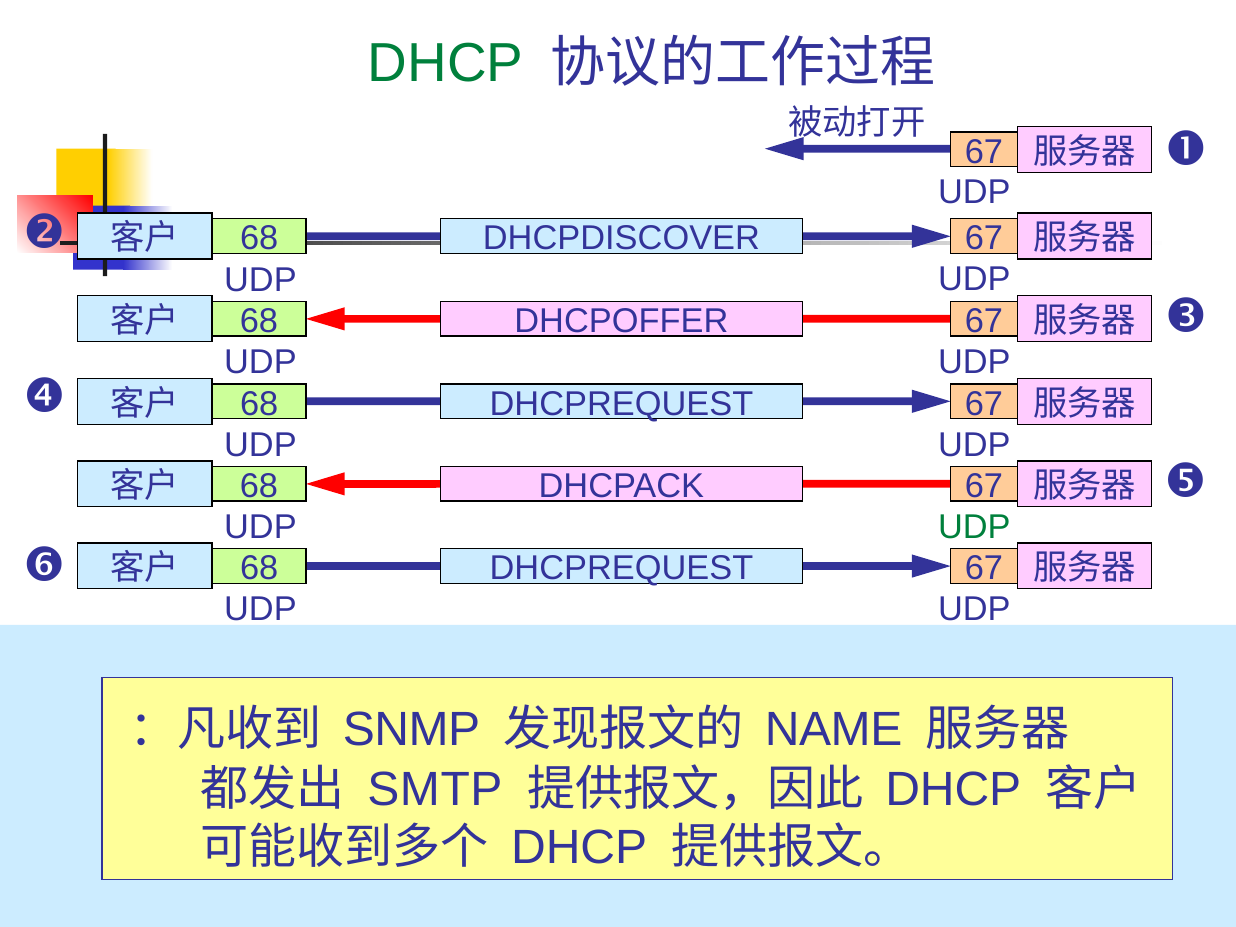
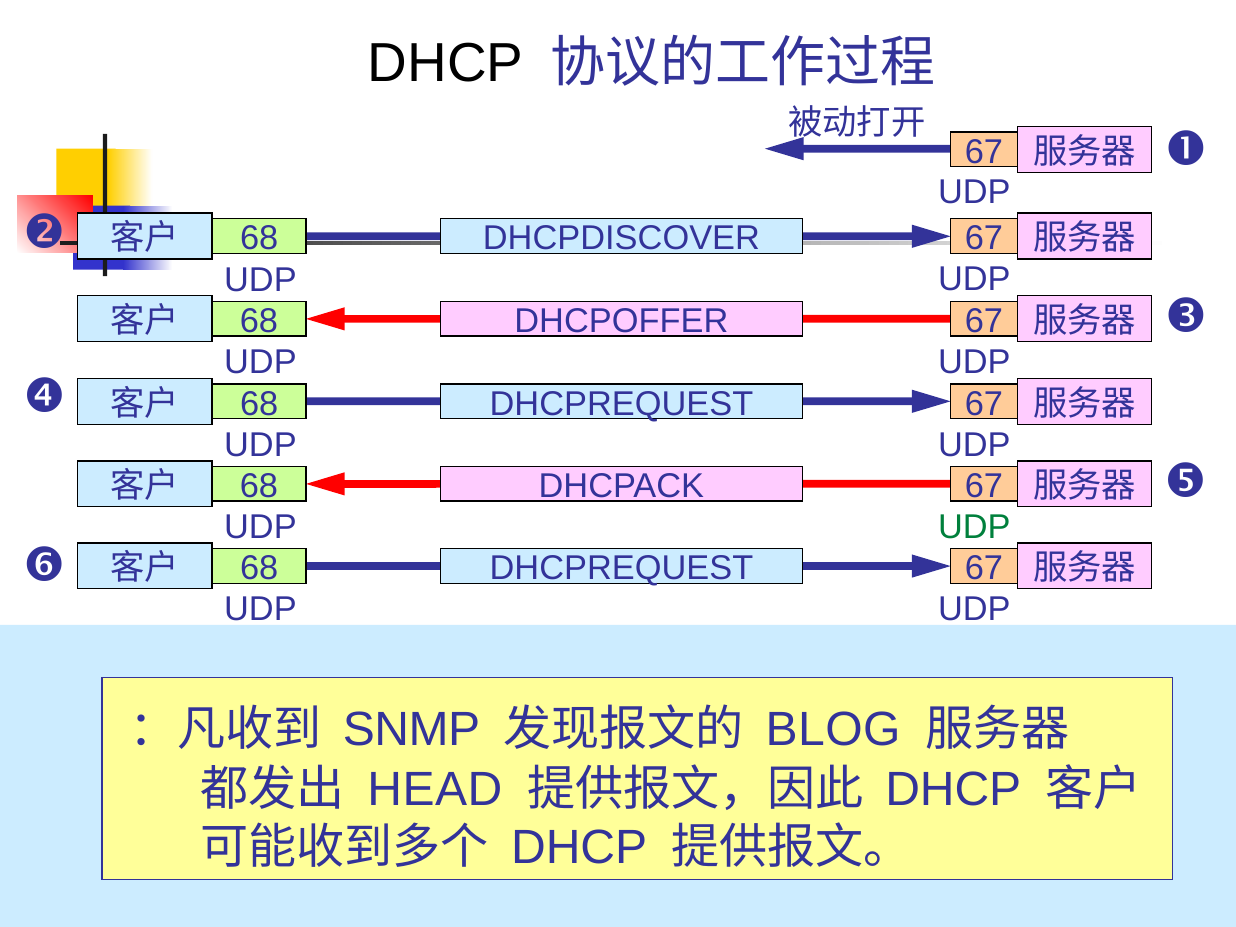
DHCP at (446, 63) colour: green -> black
NAME: NAME -> BLOG
SMTP: SMTP -> HEAD
